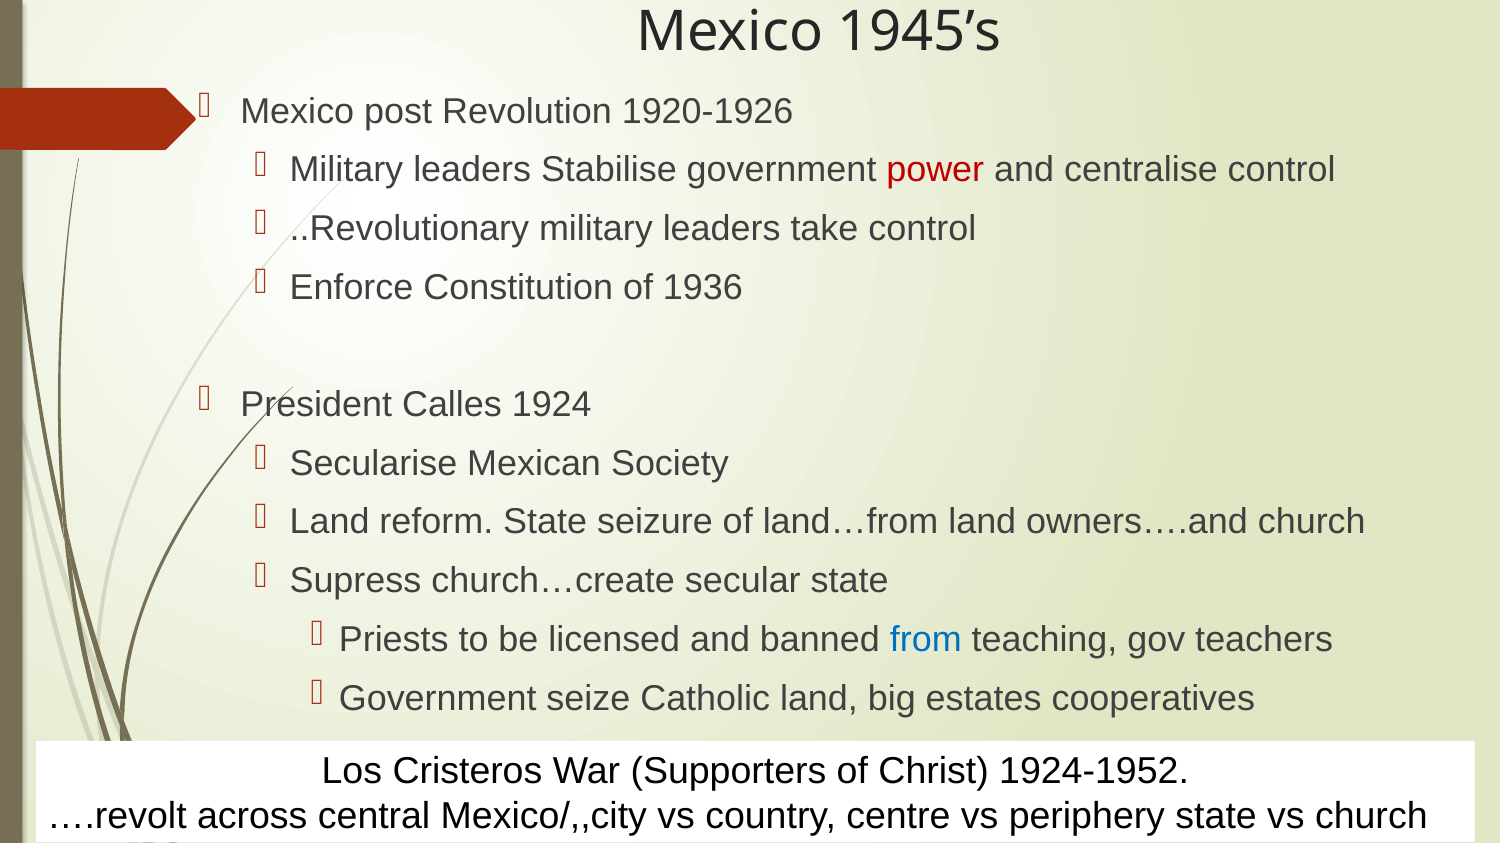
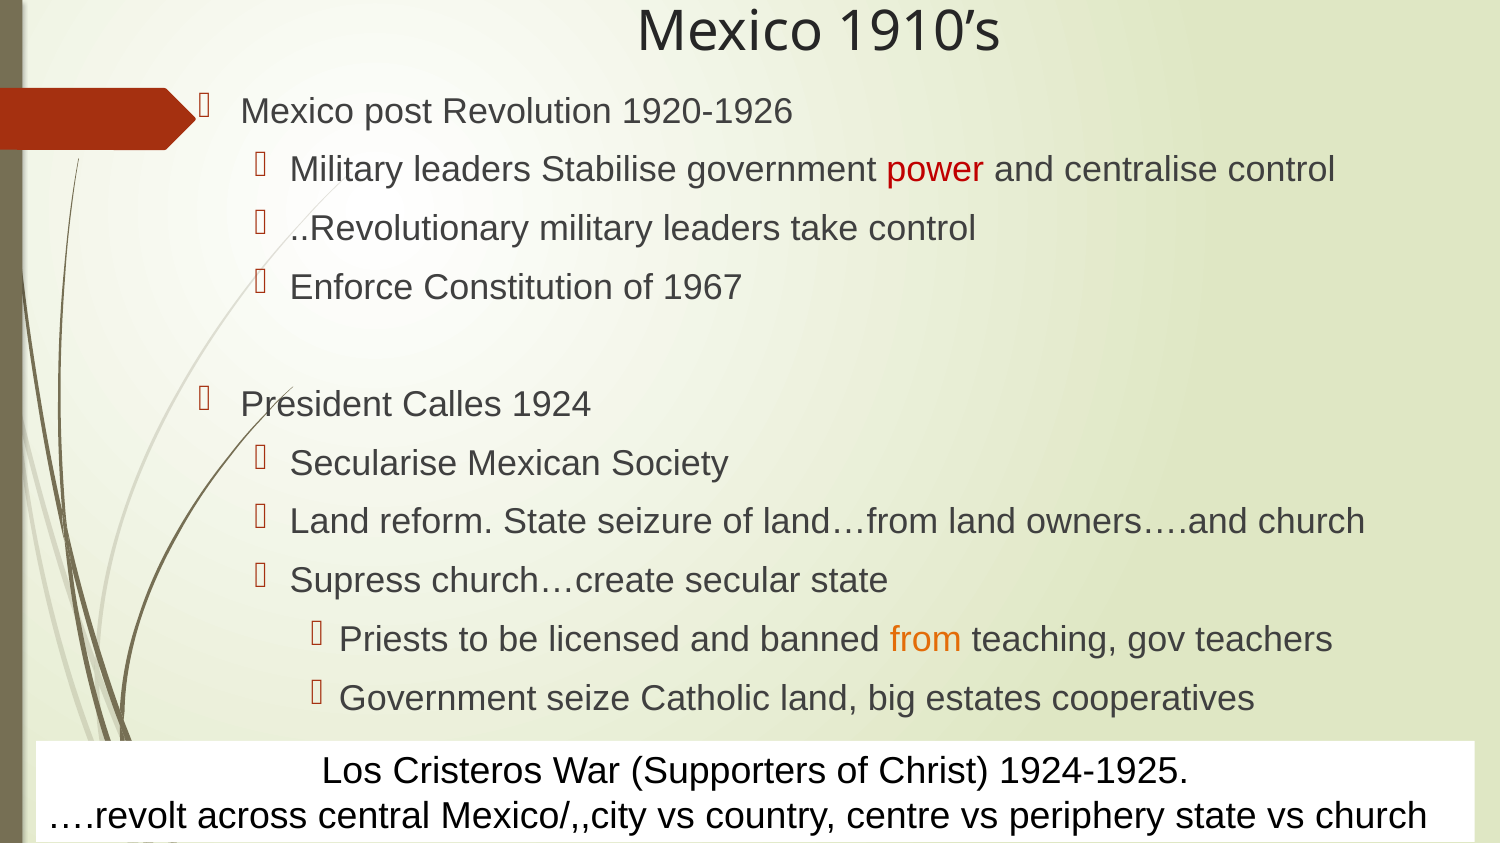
1945’s: 1945’s -> 1910’s
1936: 1936 -> 1967
from colour: blue -> orange
1924-1952: 1924-1952 -> 1924-1925
